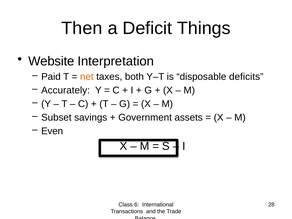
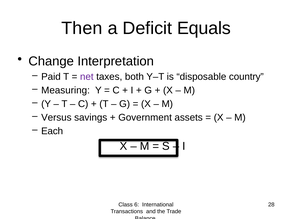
Things: Things -> Equals
Website: Website -> Change
net colour: orange -> purple
deficits: deficits -> country
Accurately: Accurately -> Measuring
Subset: Subset -> Versus
Even: Even -> Each
